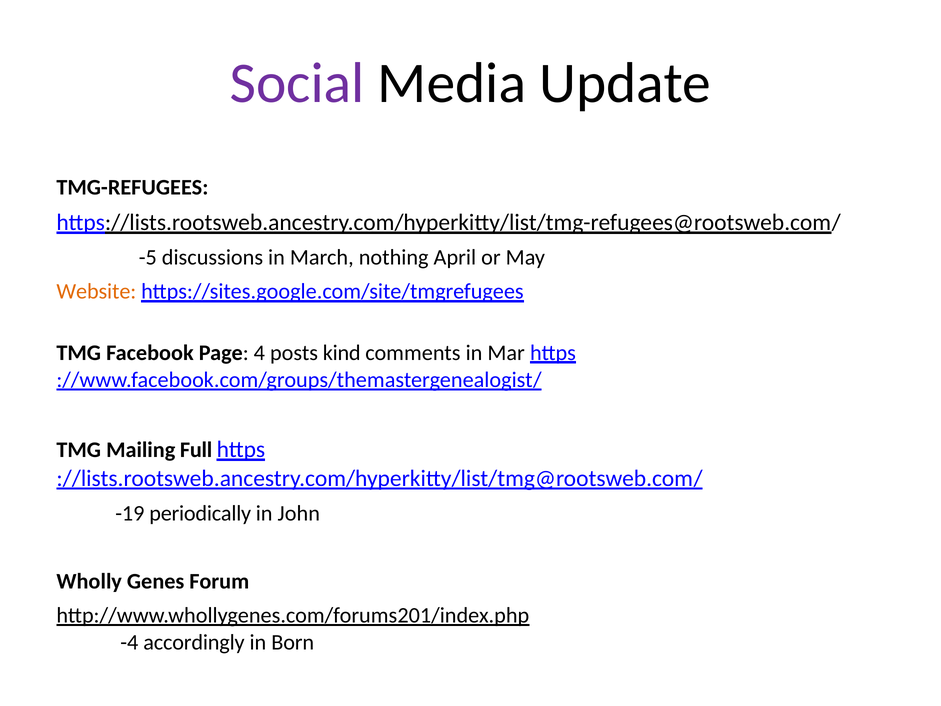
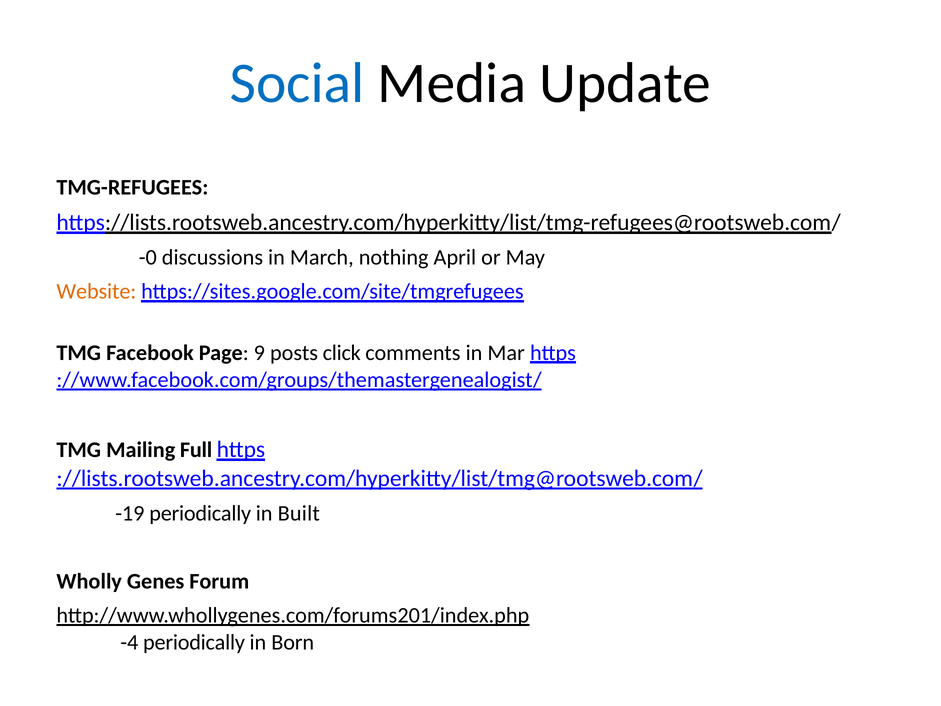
Social colour: purple -> blue
-5: -5 -> -0
4: 4 -> 9
kind: kind -> click
John: John -> Built
-4 accordingly: accordingly -> periodically
